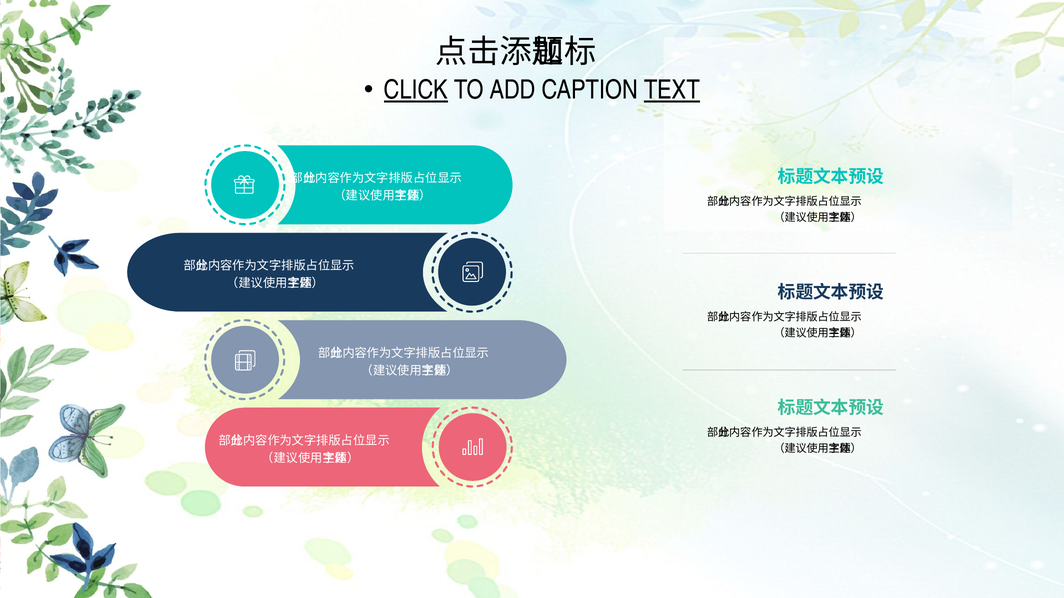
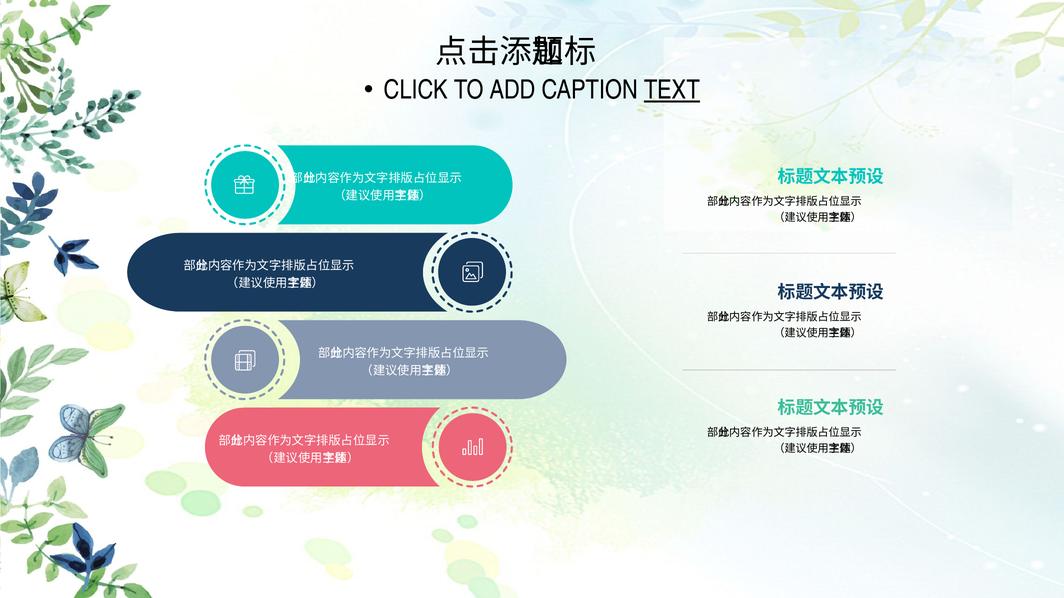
CLICK underline: present -> none
